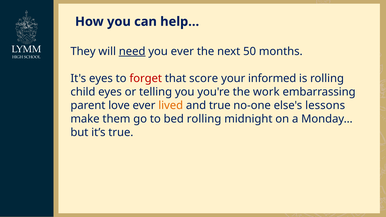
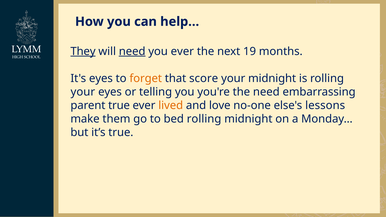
They underline: none -> present
50: 50 -> 19
forget colour: red -> orange
your informed: informed -> midnight
child at (83, 92): child -> your
the work: work -> need
parent love: love -> true
and true: true -> love
